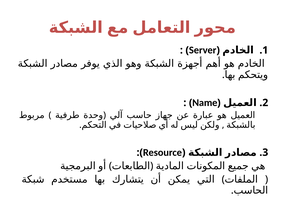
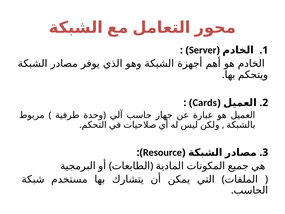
Name: Name -> Cards
